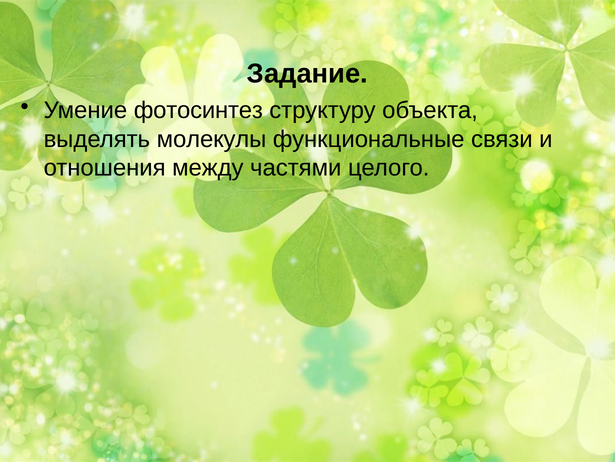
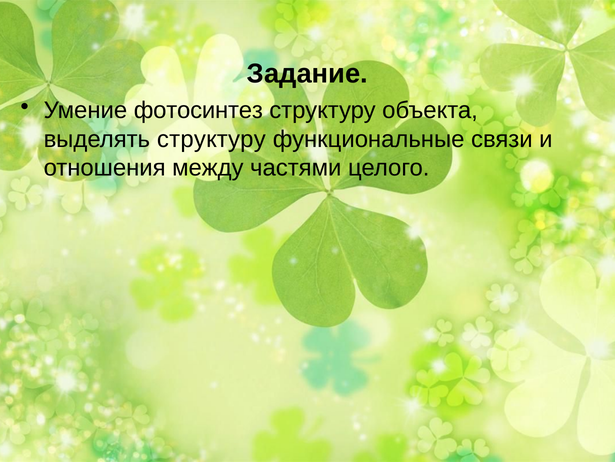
выделять молекулы: молекулы -> структуру
